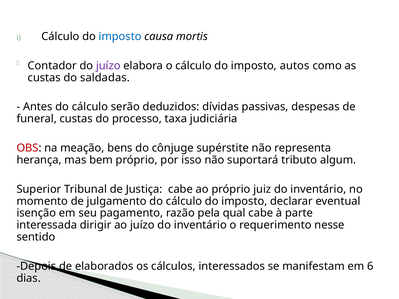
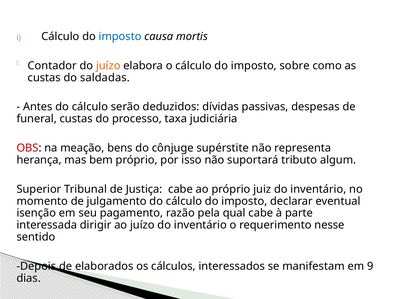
juízo at (108, 66) colour: purple -> orange
autos: autos -> sobre
6: 6 -> 9
